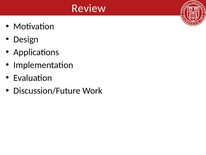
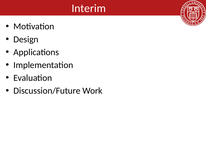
Review: Review -> Interim
